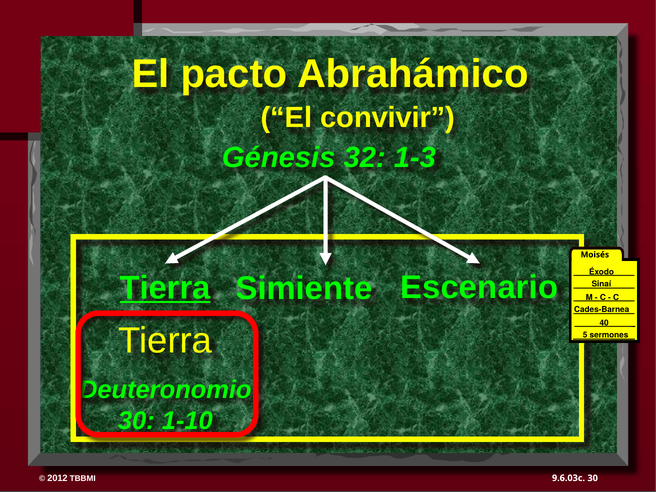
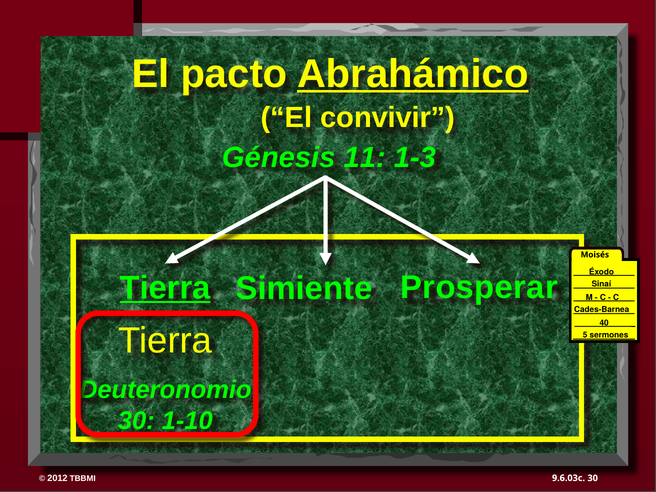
Abrahámico underline: none -> present
32: 32 -> 11
Escenario: Escenario -> Prosperar
